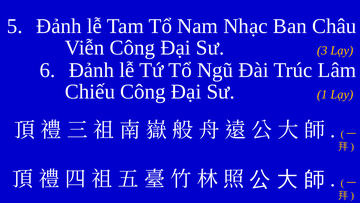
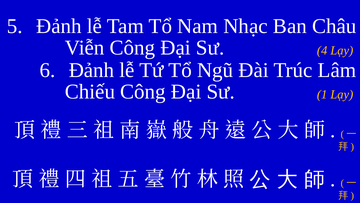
3: 3 -> 4
